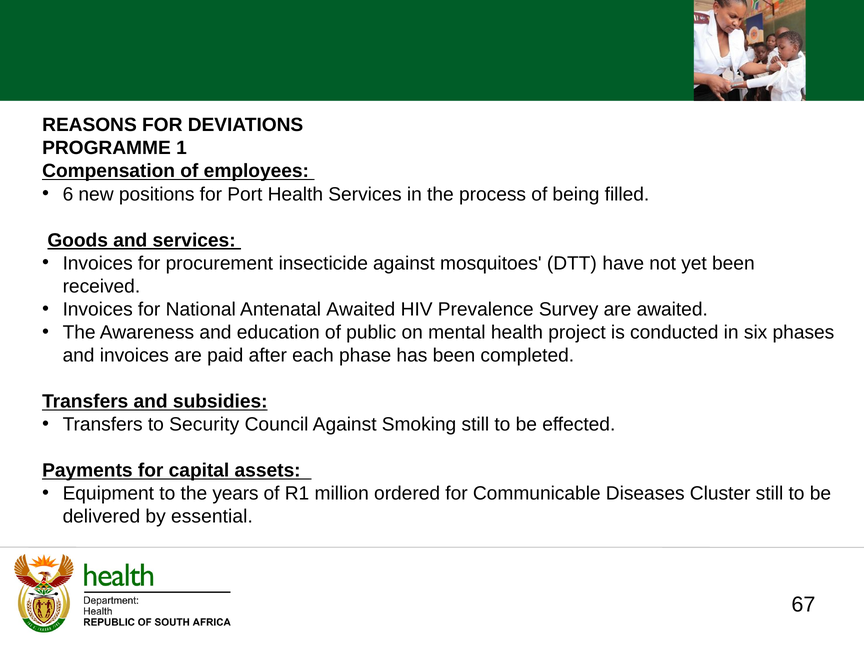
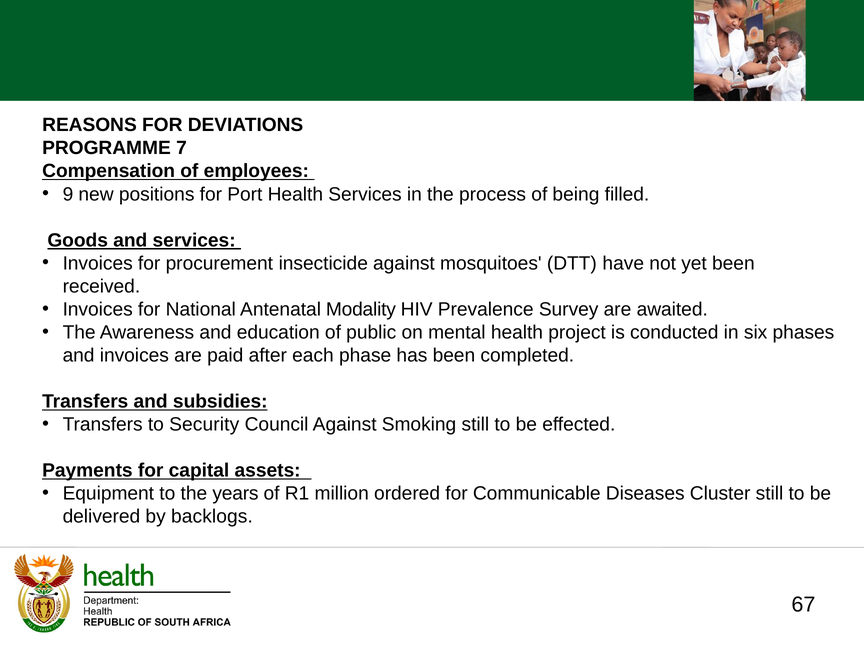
1: 1 -> 7
6: 6 -> 9
Antenatal Awaited: Awaited -> Modality
essential: essential -> backlogs
